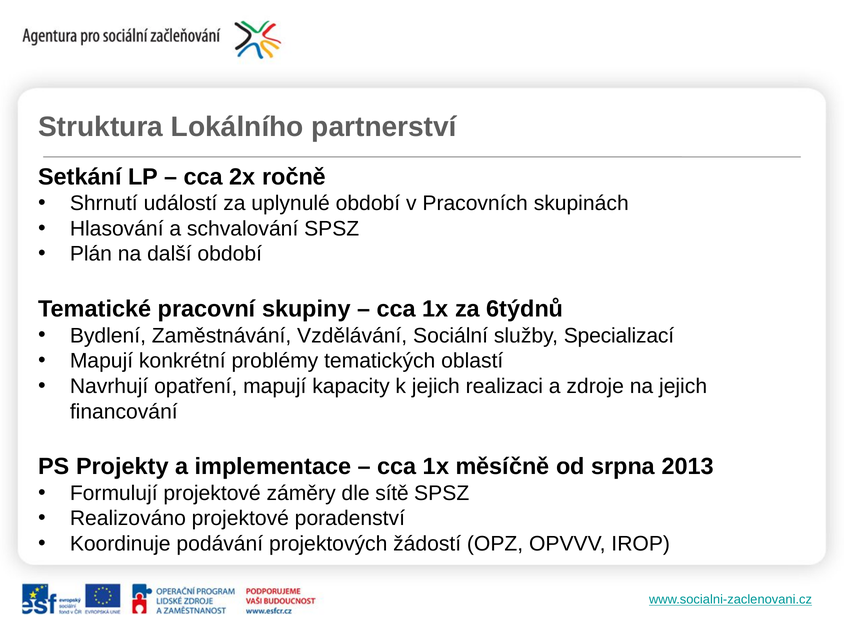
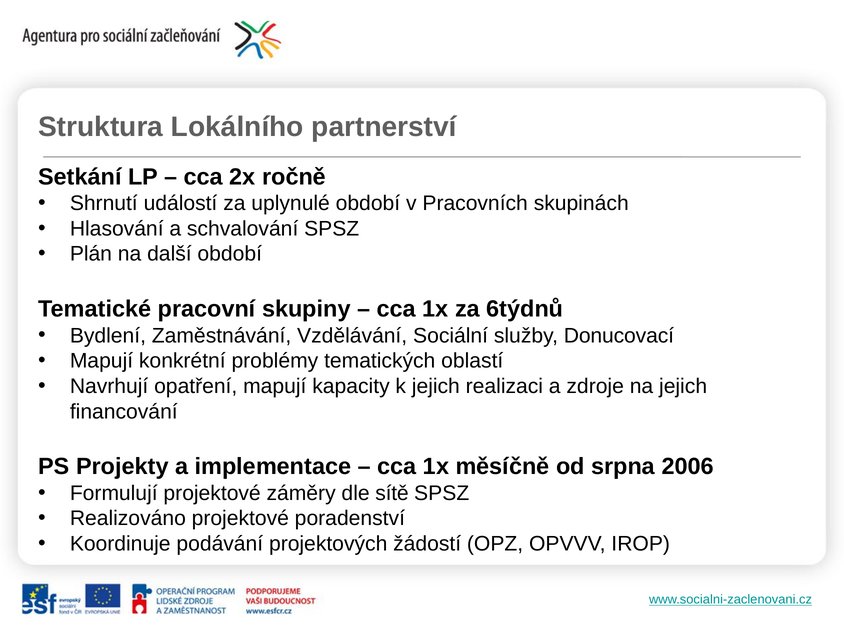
Specializací: Specializací -> Donucovací
2013: 2013 -> 2006
